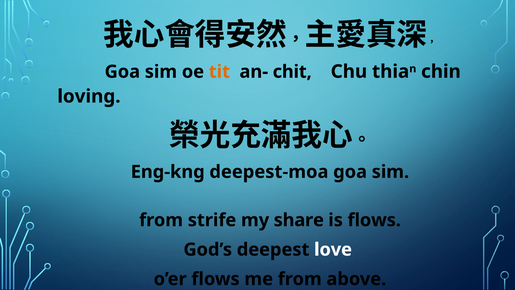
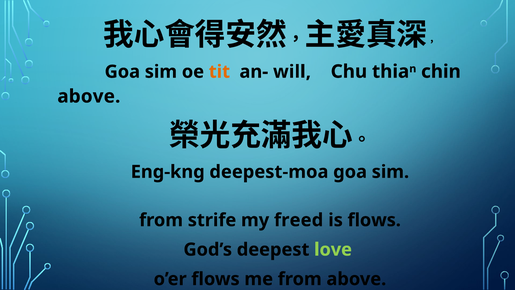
chit: chit -> will
loving at (89, 96): loving -> above
share: share -> freed
love colour: white -> light green
